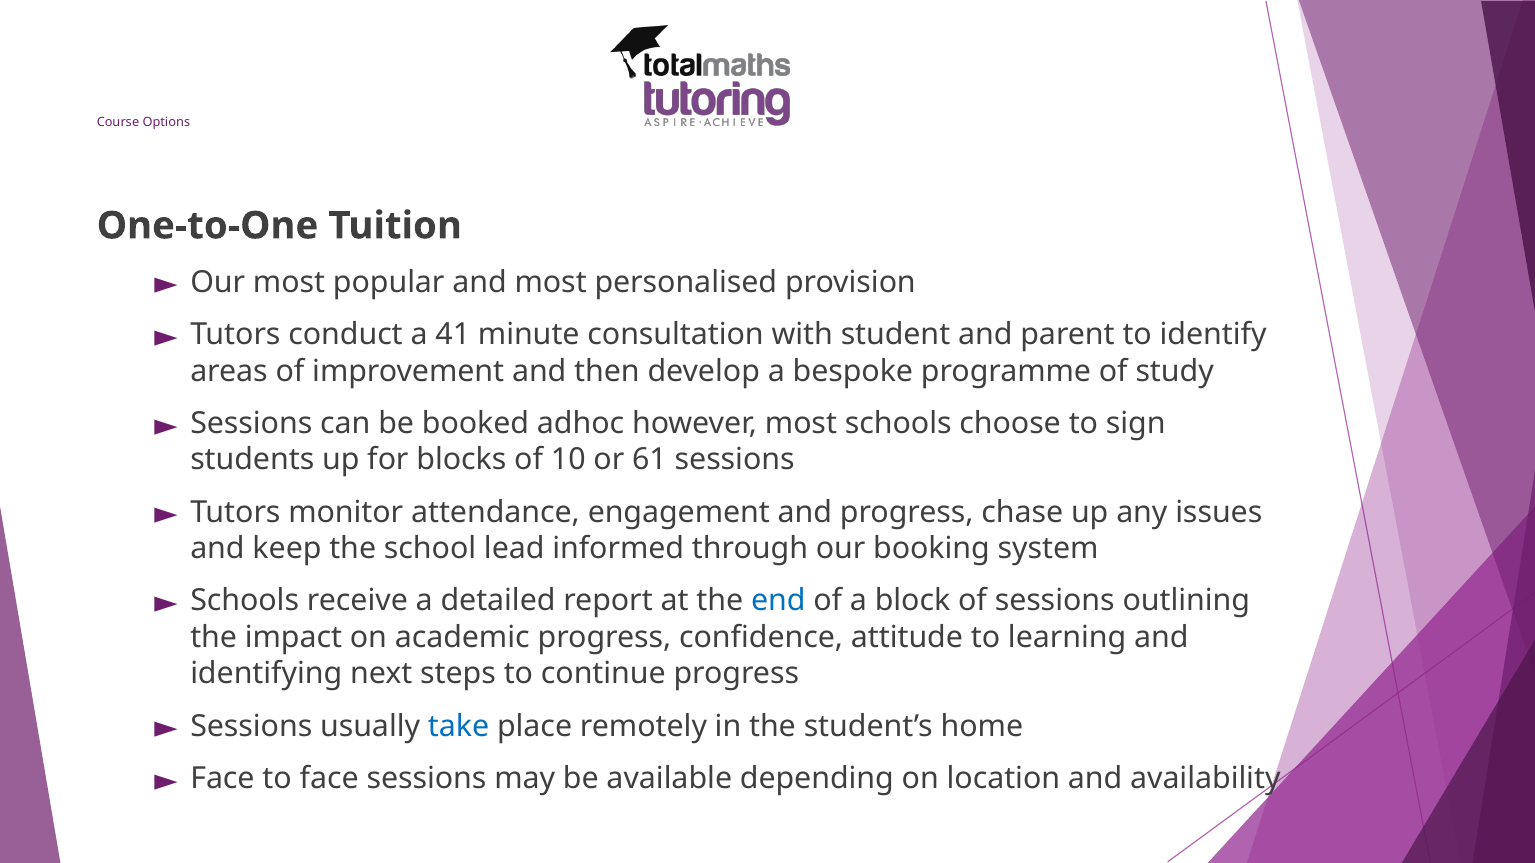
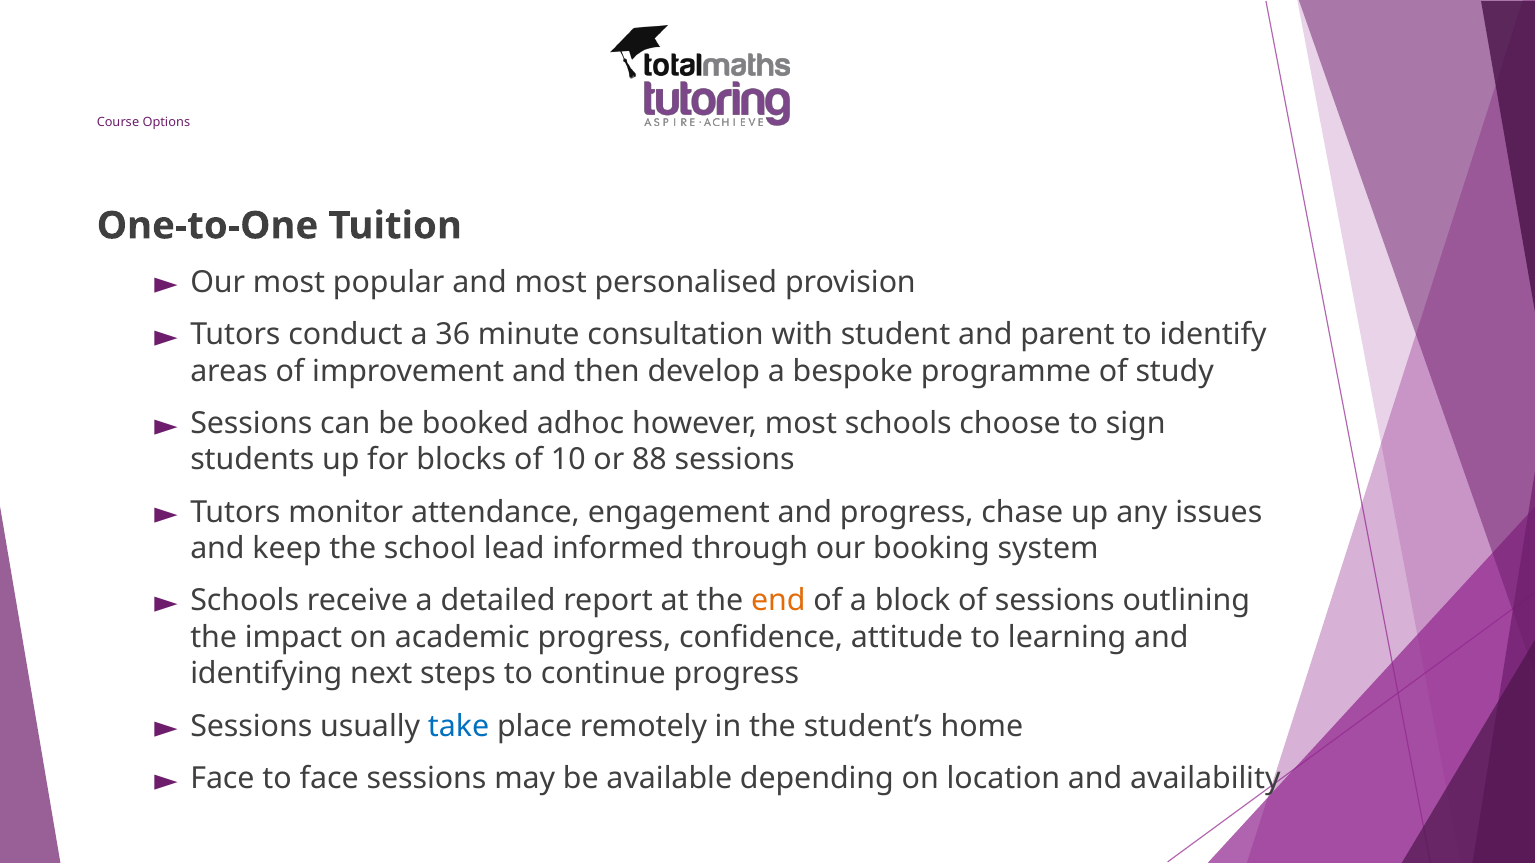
41: 41 -> 36
61: 61 -> 88
end colour: blue -> orange
